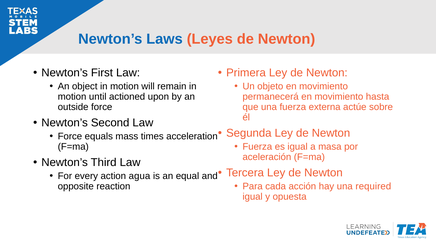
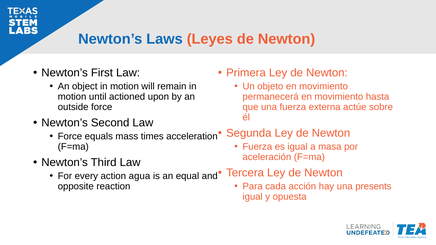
required: required -> presents
